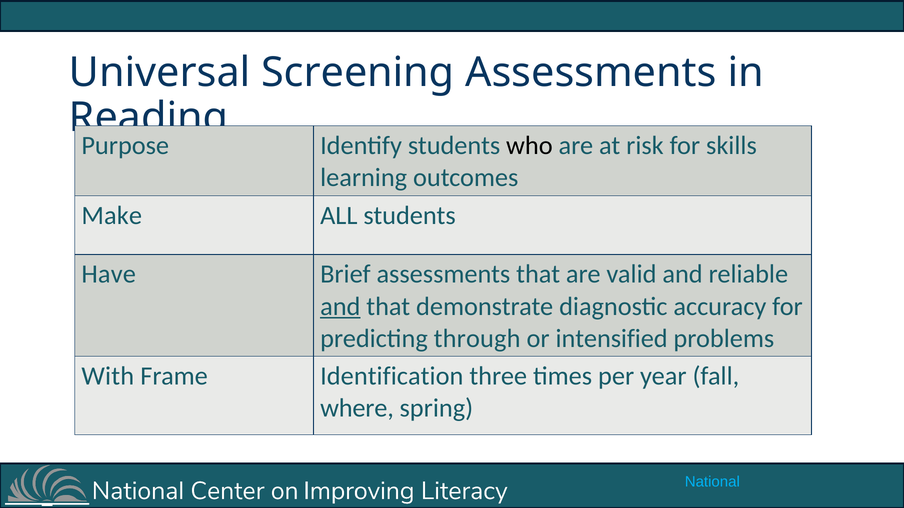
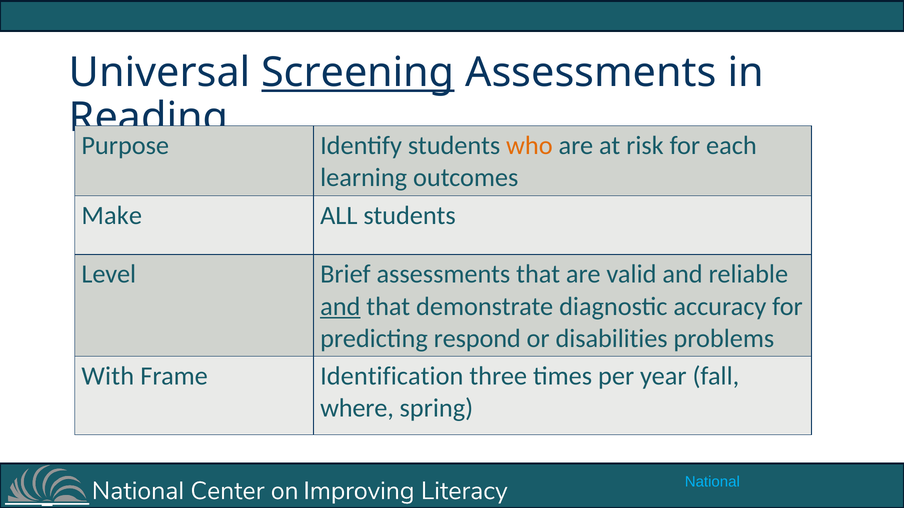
Screening underline: none -> present
who colour: black -> orange
skills: skills -> each
Have: Have -> Level
through: through -> respond
intensified: intensified -> disabilities
